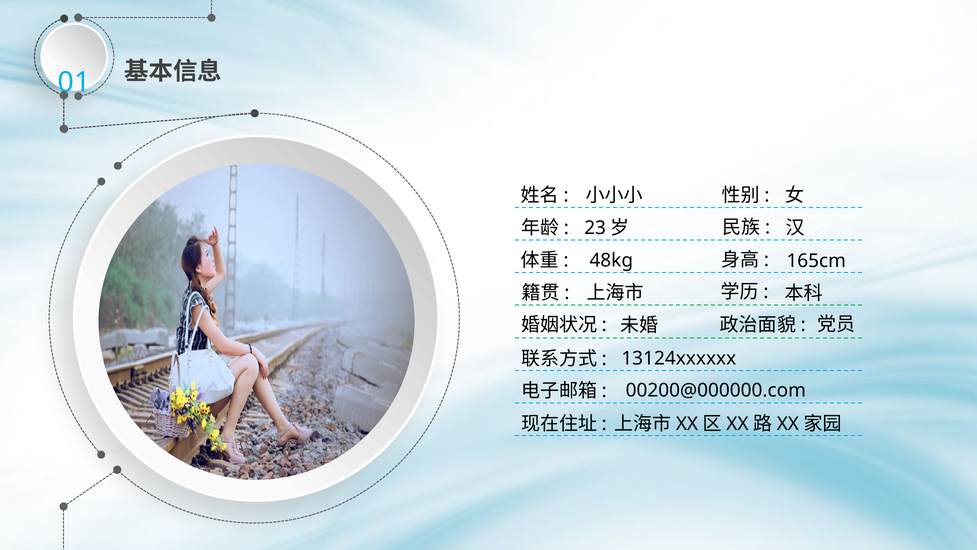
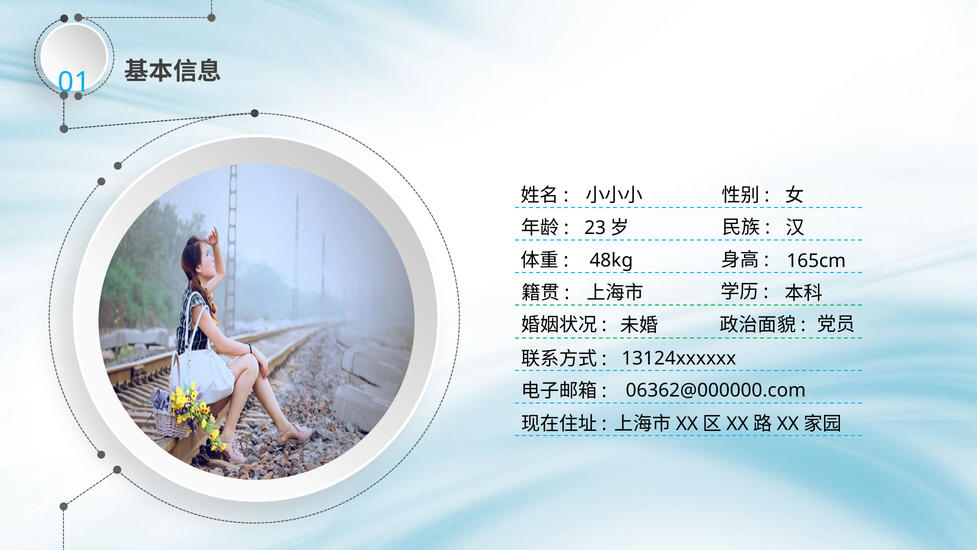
00200@000000.com: 00200@000000.com -> 06362@000000.com
